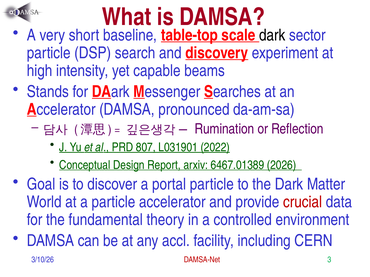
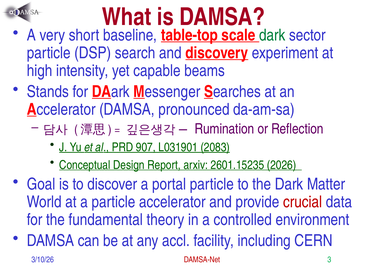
dark at (272, 35) colour: black -> green
807: 807 -> 907
2022: 2022 -> 2083
6467.01389: 6467.01389 -> 2601.15235
